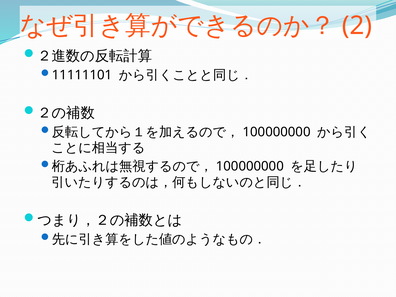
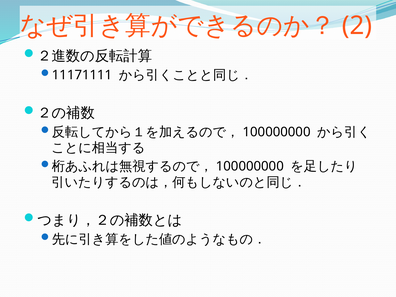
11111101: 11111101 -> 11171111
